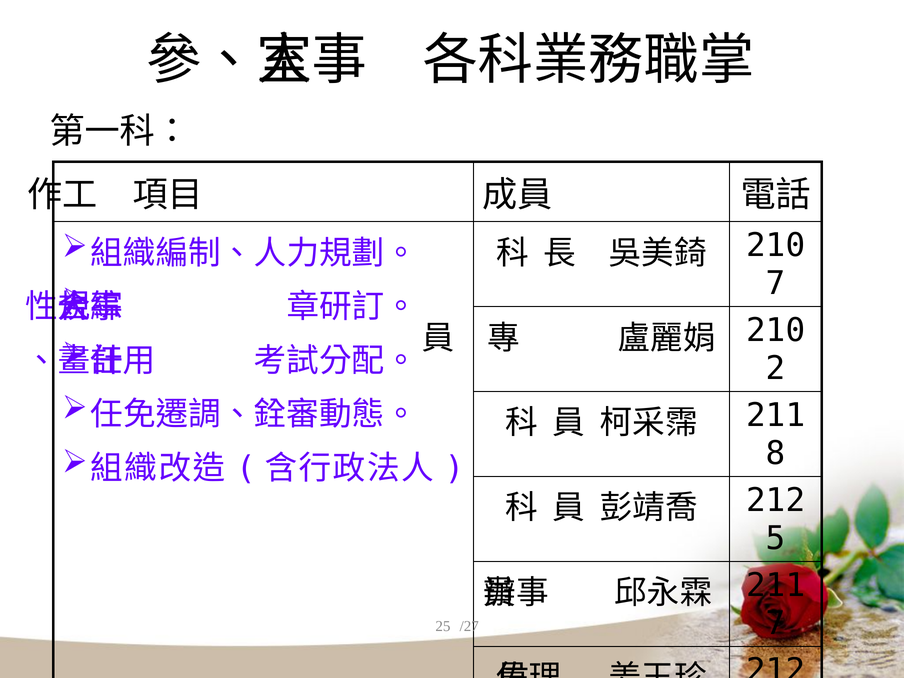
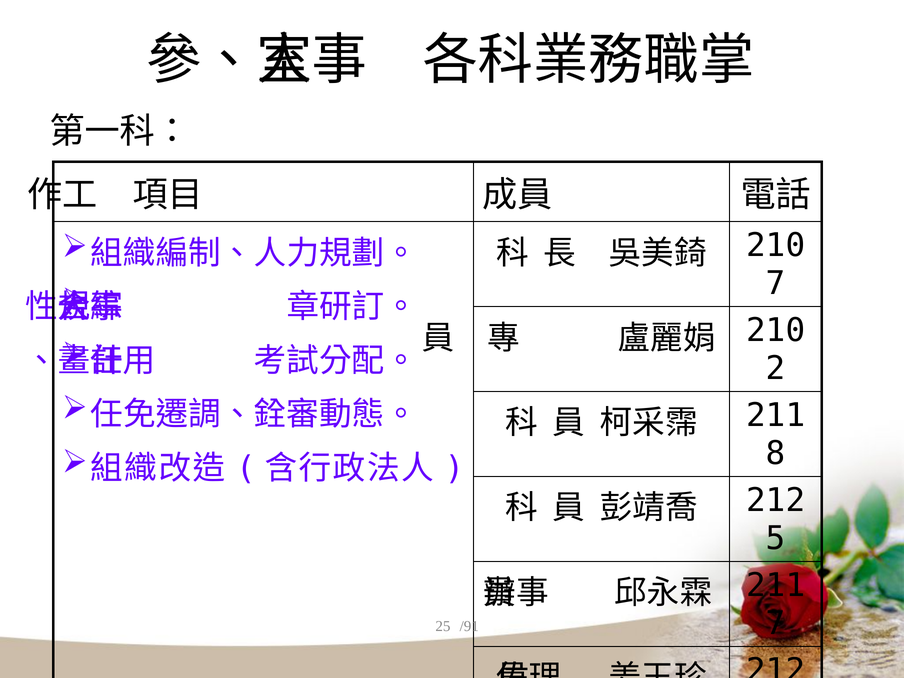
/27: /27 -> /91
